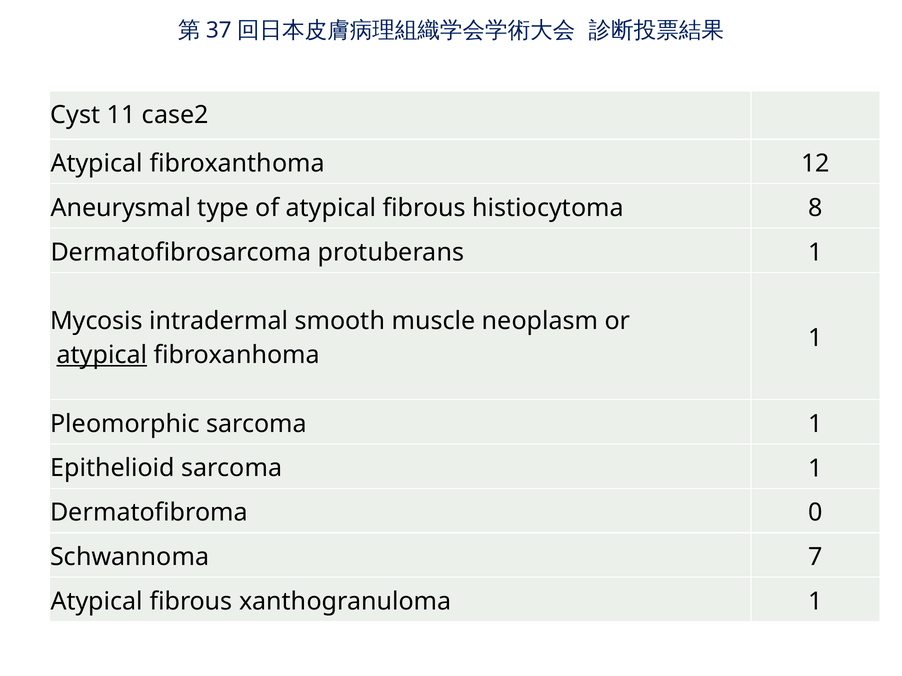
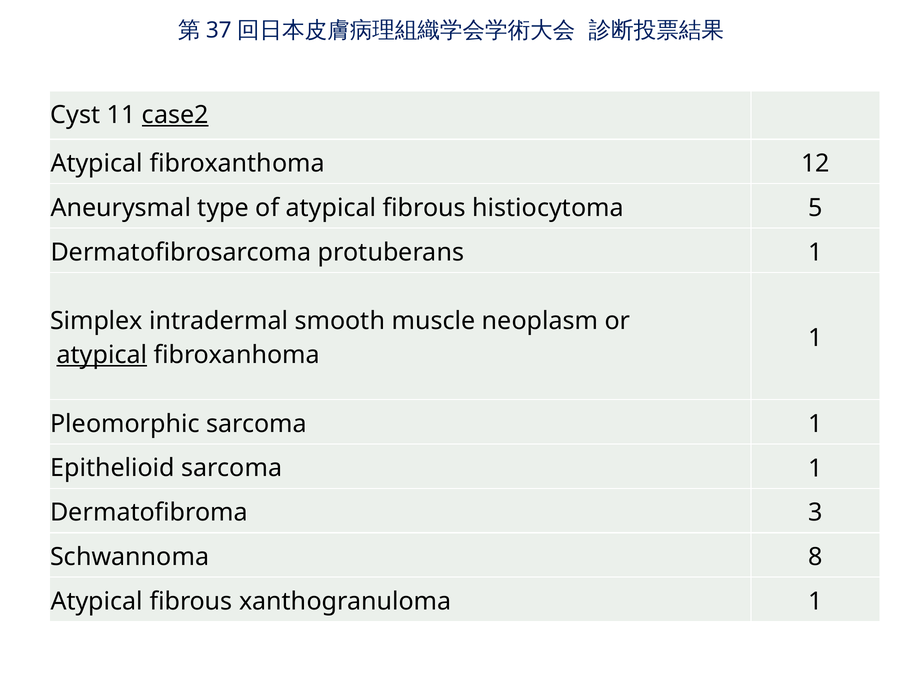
case2 underline: none -> present
8: 8 -> 5
Mycosis: Mycosis -> Simplex
0: 0 -> 3
7: 7 -> 8
